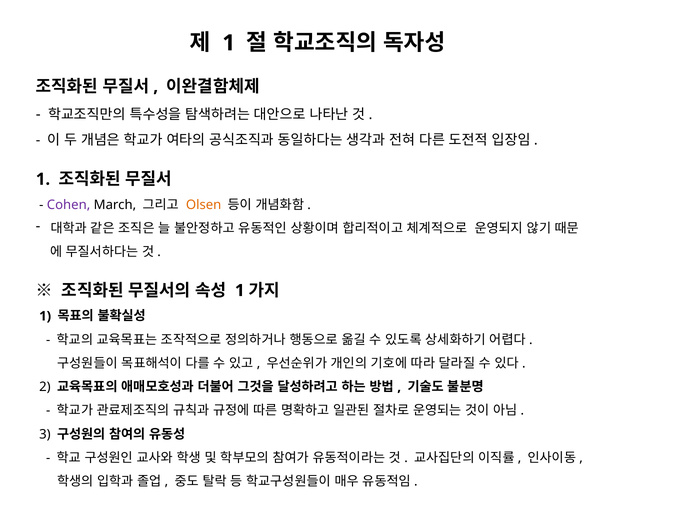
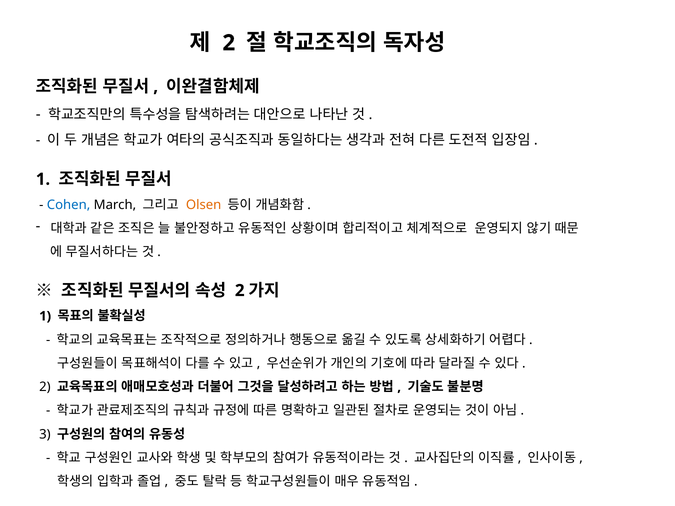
1 at (229, 43): 1 -> 2
Cohen colour: purple -> blue
1 at (240, 291): 1 -> 2
